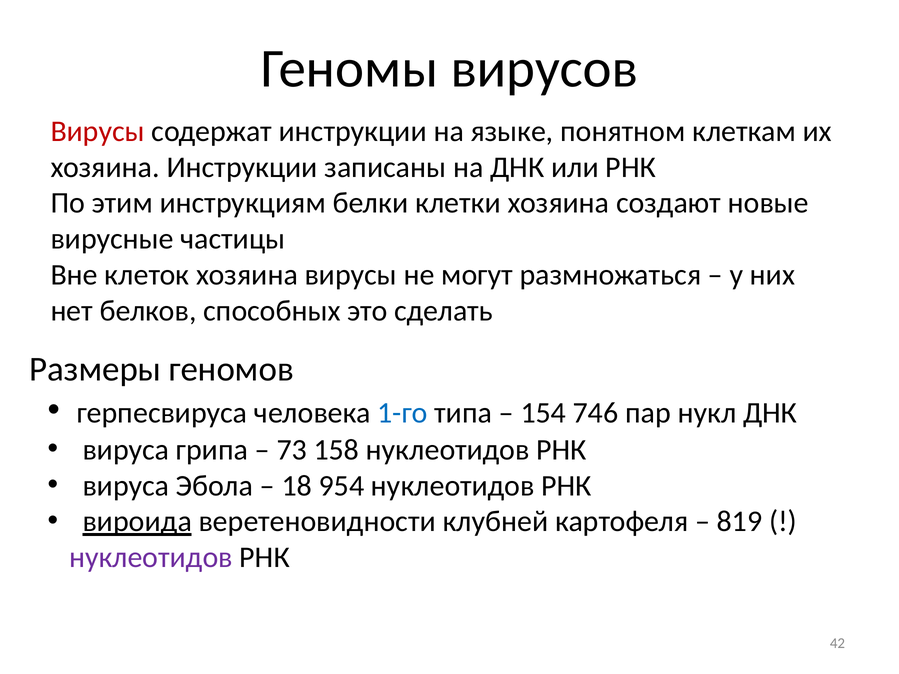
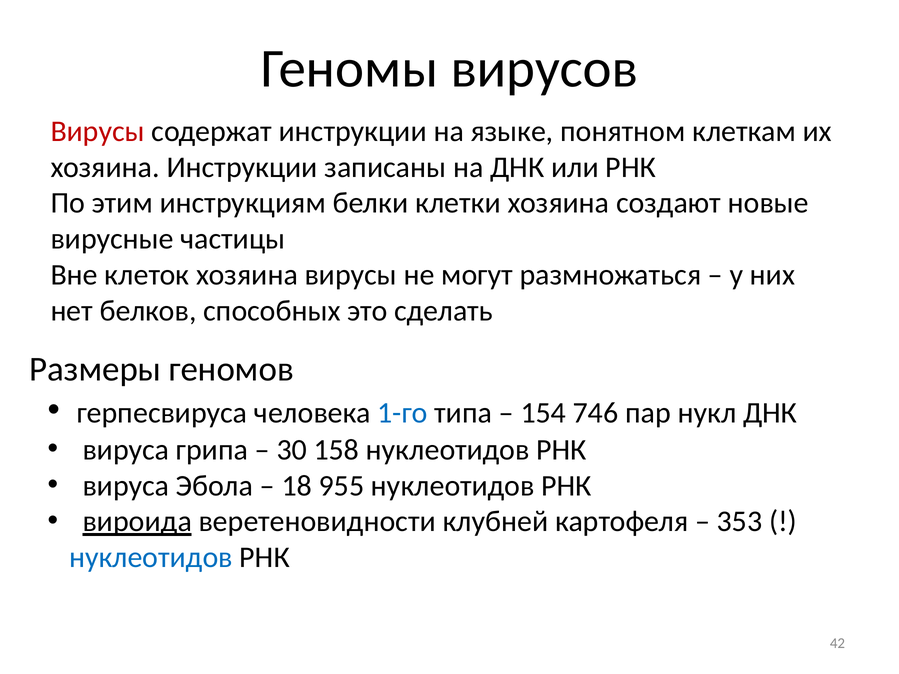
73: 73 -> 30
954: 954 -> 955
819: 819 -> 353
нуклеотидов at (151, 558) colour: purple -> blue
